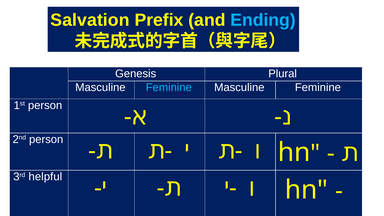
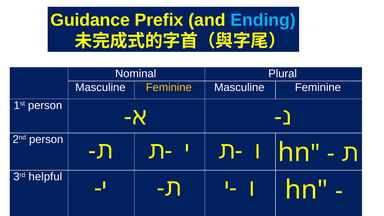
Salvation: Salvation -> Guidance
Genesis: Genesis -> Nominal
Feminine at (169, 87) colour: light blue -> yellow
